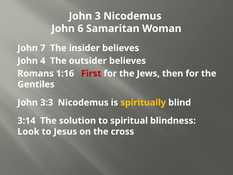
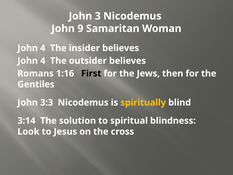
6: 6 -> 9
7 at (43, 48): 7 -> 4
First colour: red -> black
